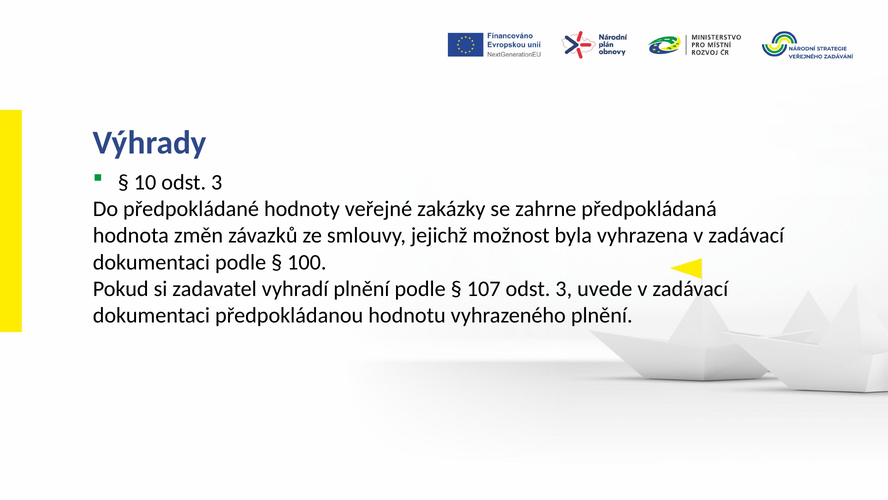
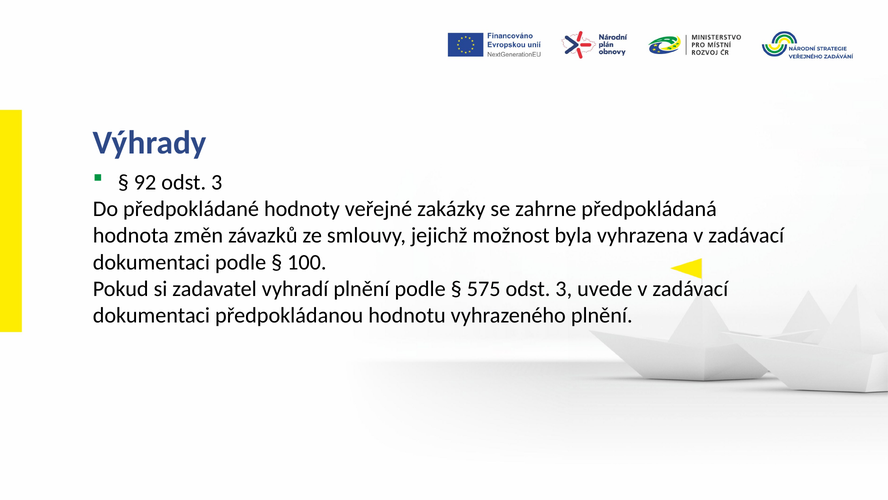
10: 10 -> 92
107: 107 -> 575
